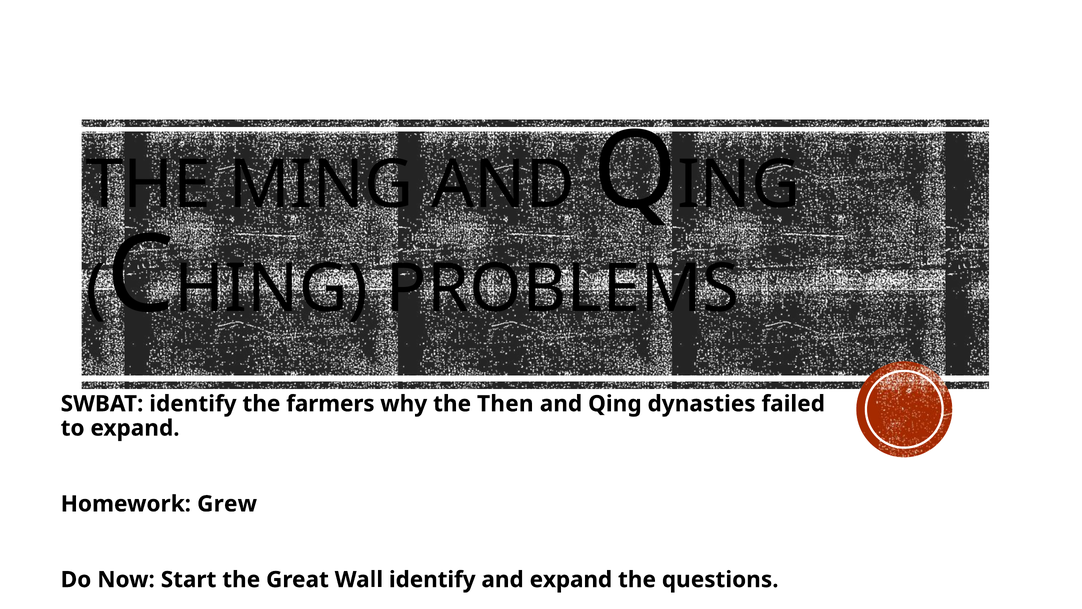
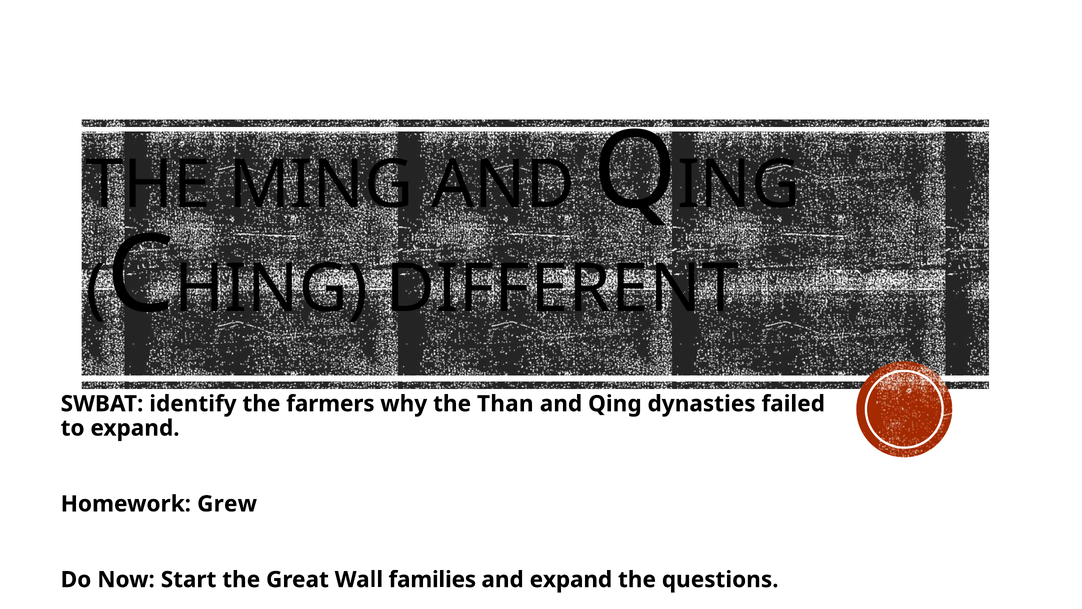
PROBLEMS: PROBLEMS -> DIFFERENT
Then: Then -> Than
Wall identify: identify -> families
